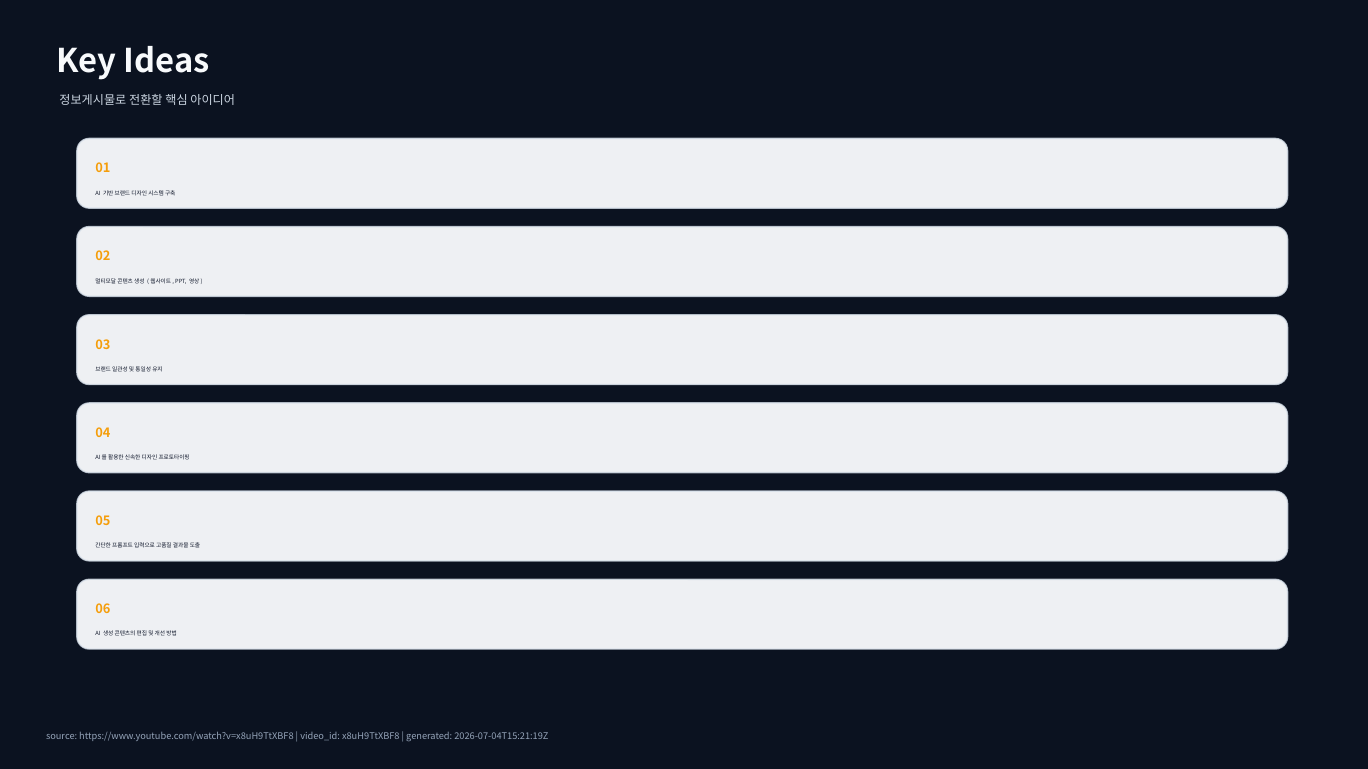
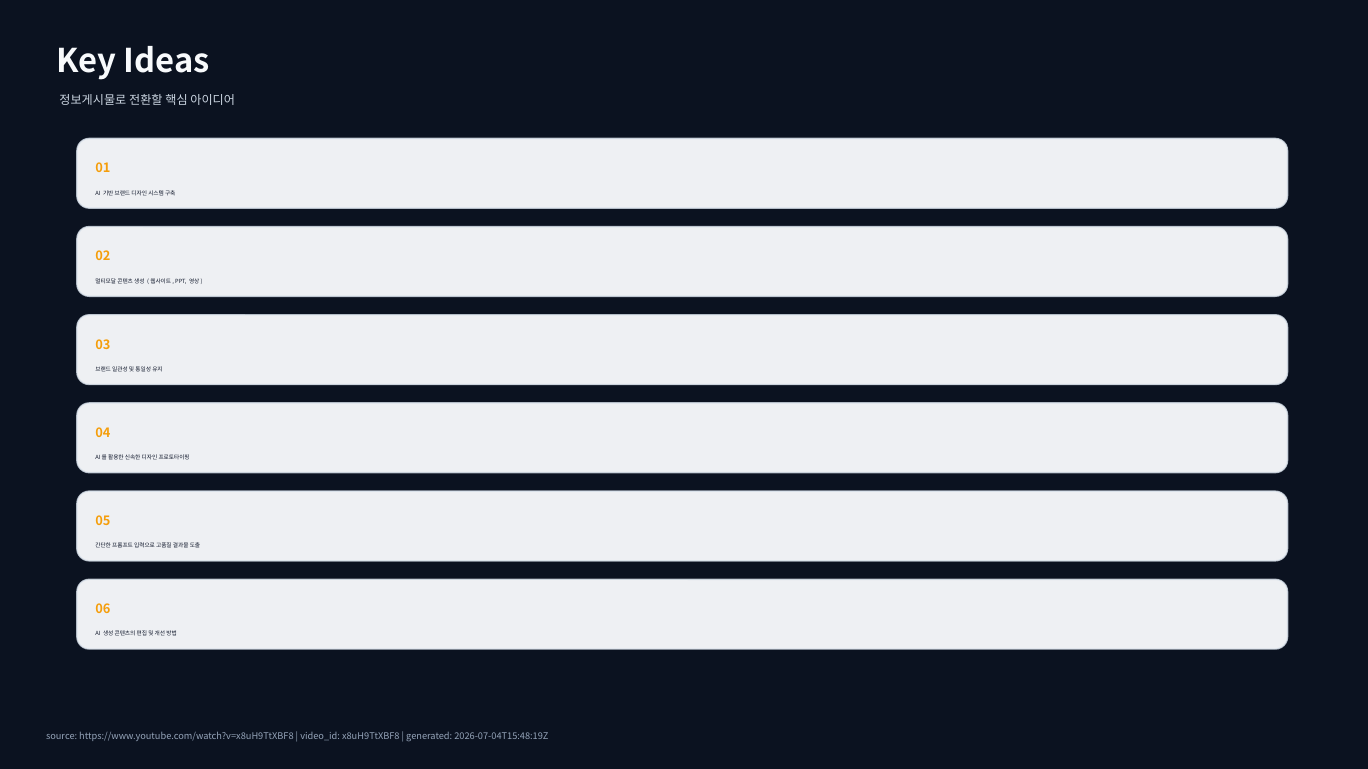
2026-07-04T15:21:19Z: 2026-07-04T15:21:19Z -> 2026-07-04T15:48:19Z
